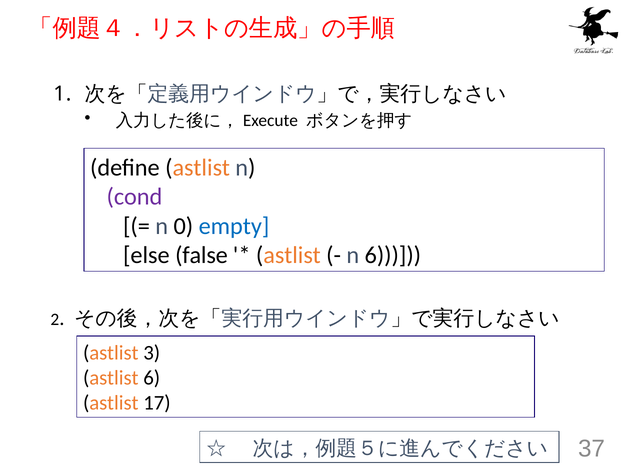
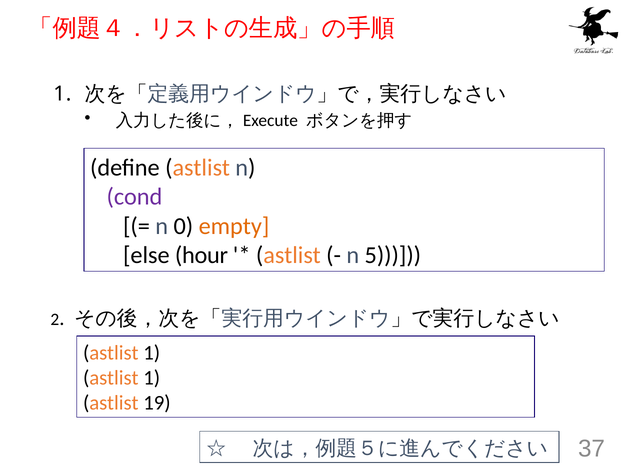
empty colour: blue -> orange
false: false -> hour
n 6: 6 -> 5
3 at (152, 353): 3 -> 1
6 at (152, 378): 6 -> 1
17: 17 -> 19
